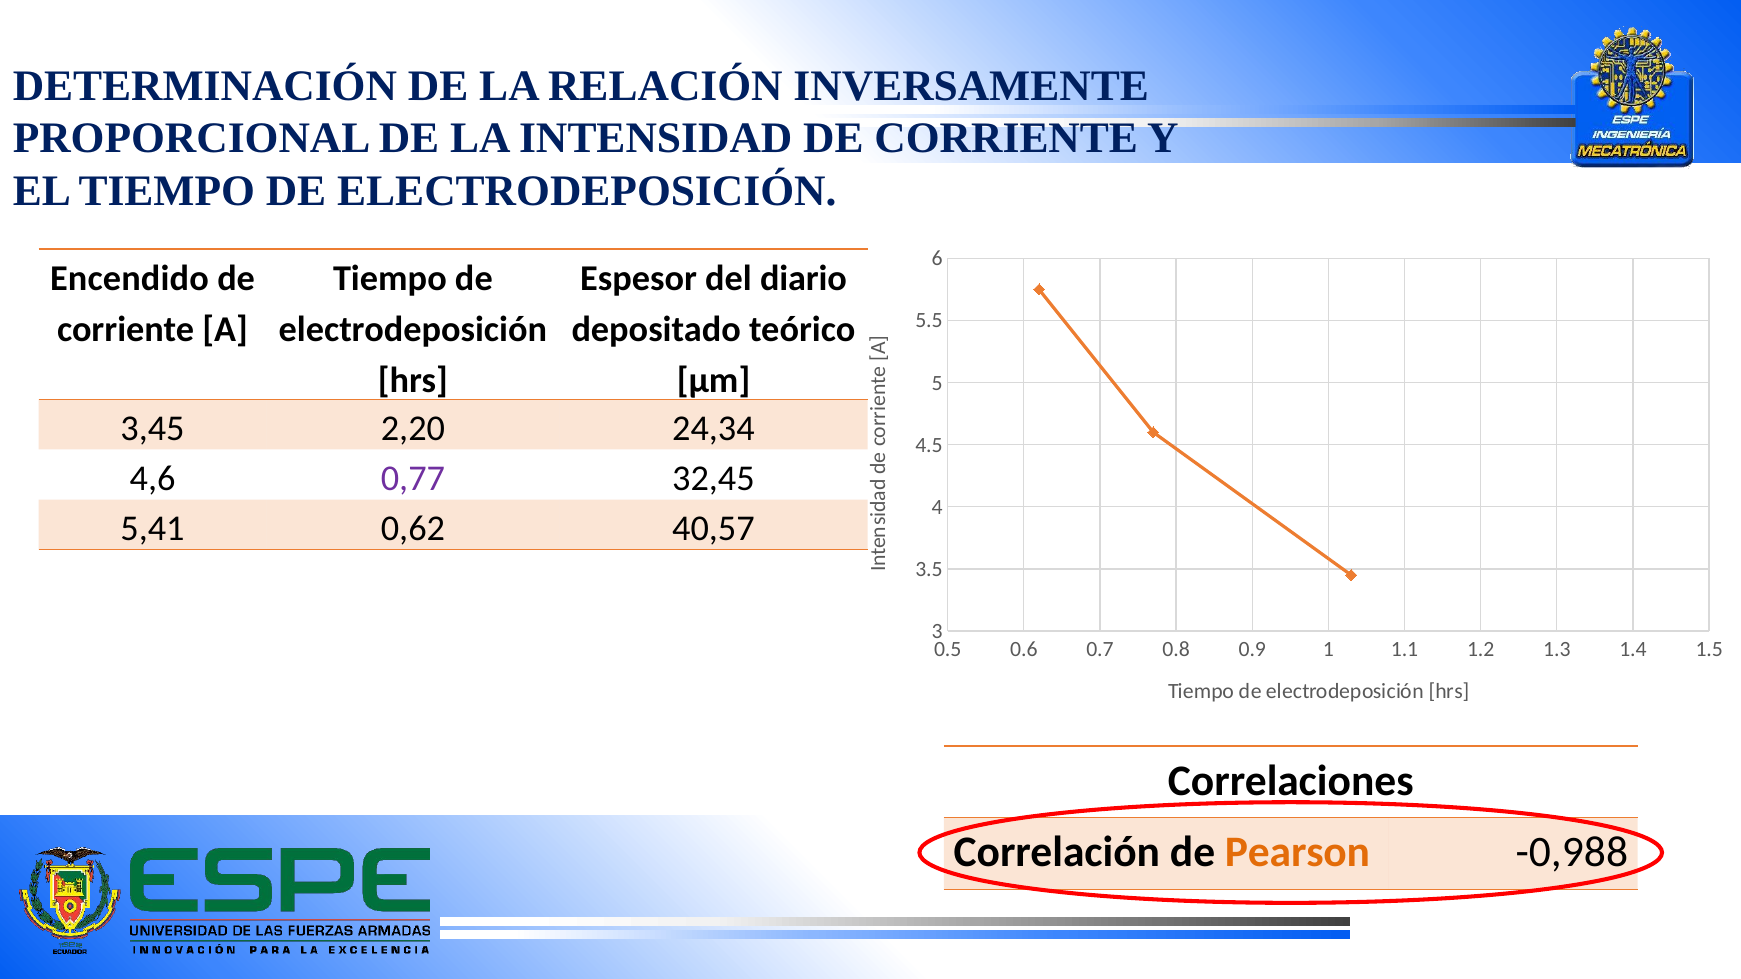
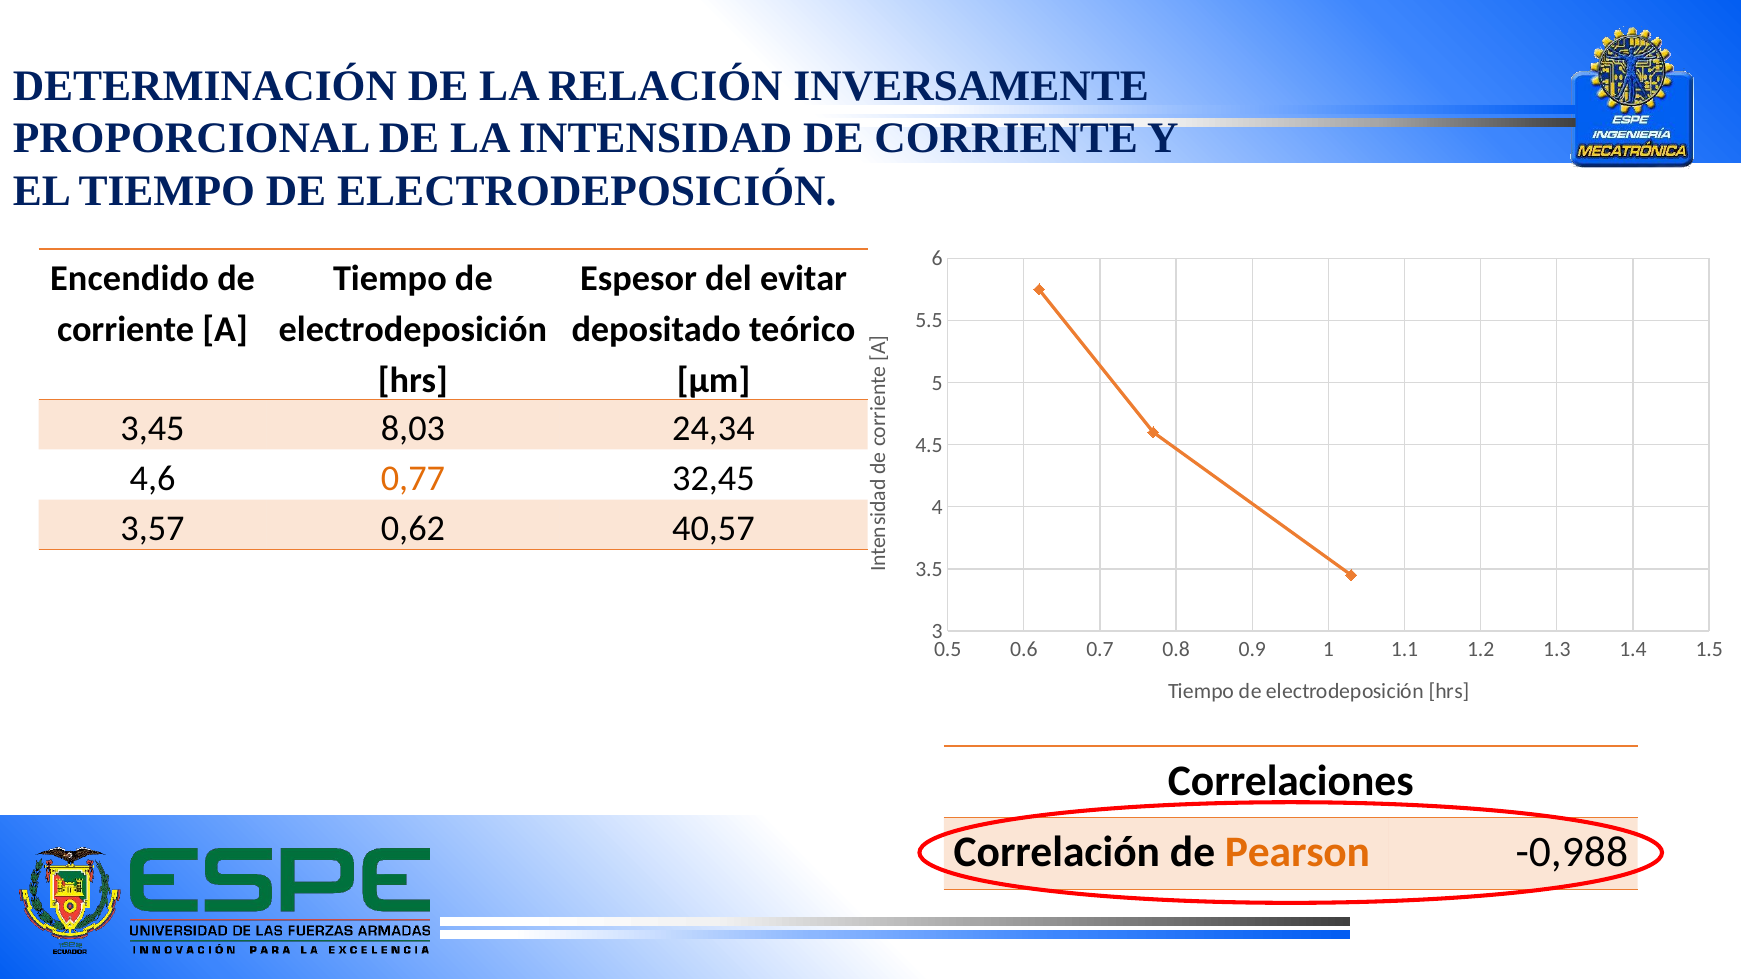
diario: diario -> evitar
2,20: 2,20 -> 8,03
0,77 colour: purple -> orange
5,41: 5,41 -> 3,57
